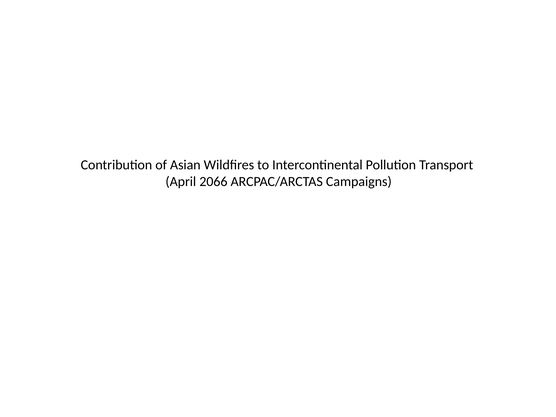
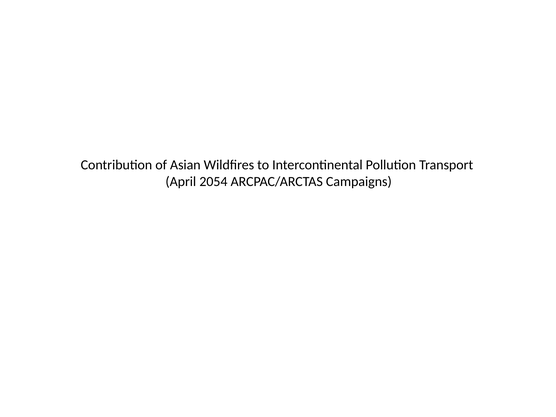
2066: 2066 -> 2054
